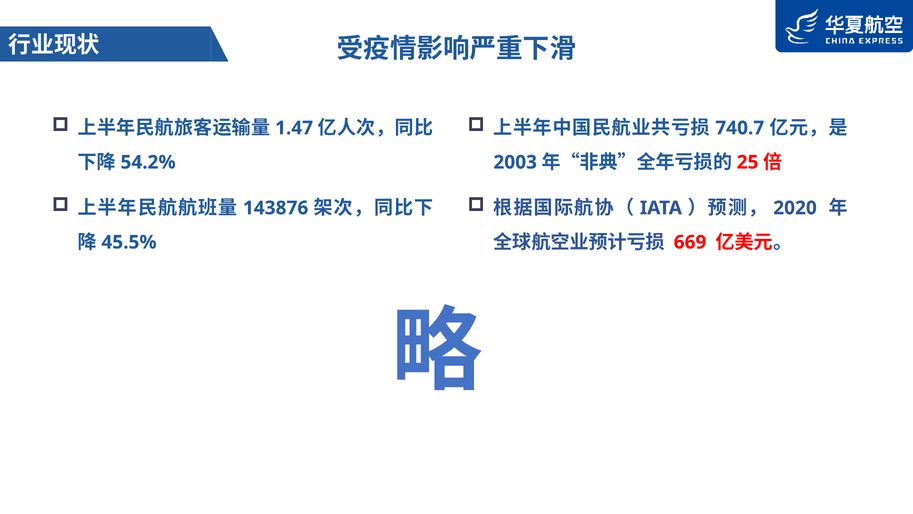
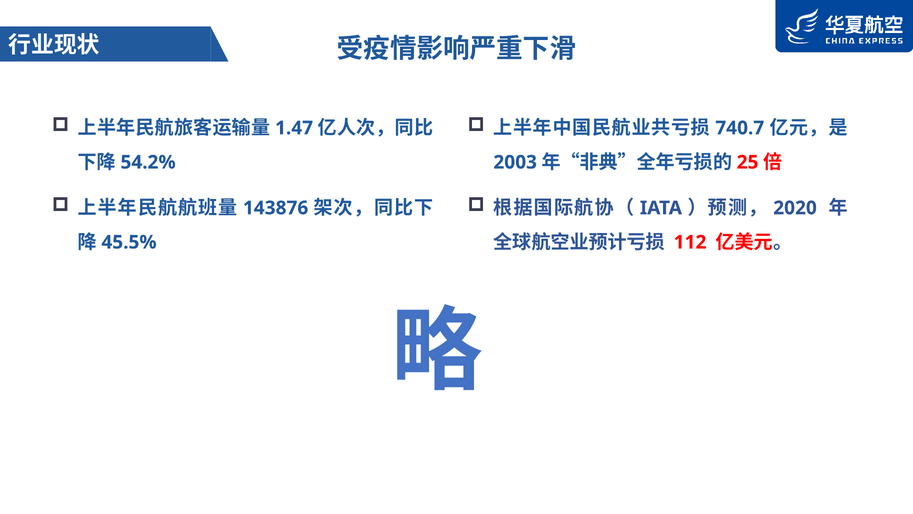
669: 669 -> 112
